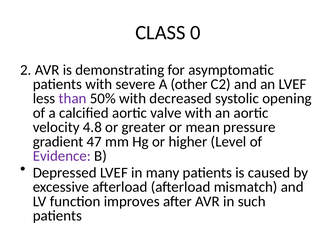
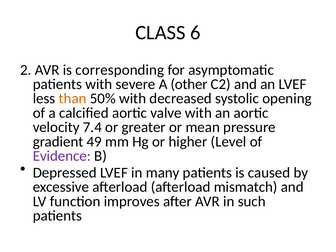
0: 0 -> 6
demonstrating: demonstrating -> corresponding
than colour: purple -> orange
4.8: 4.8 -> 7.4
47: 47 -> 49
